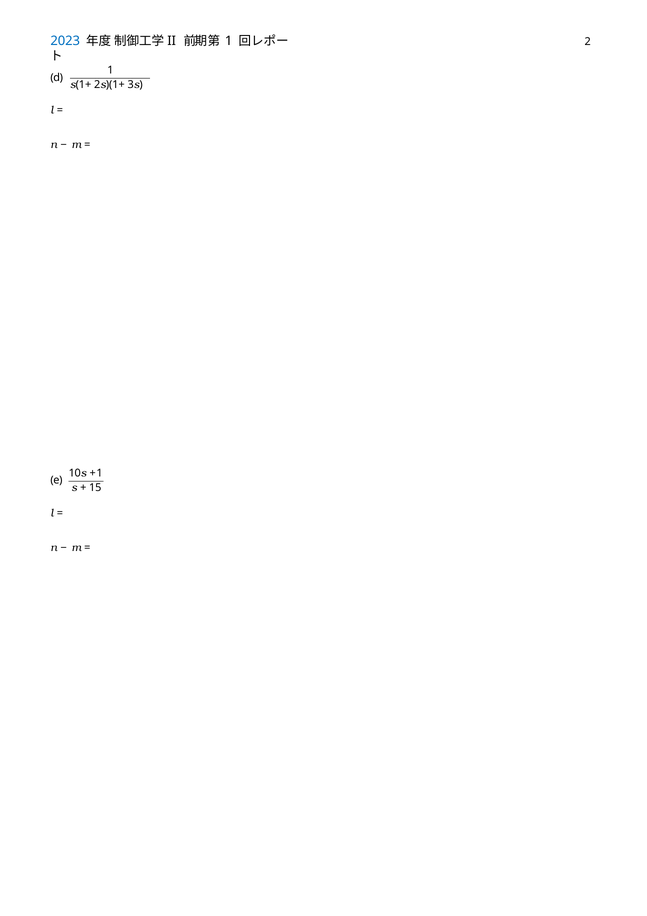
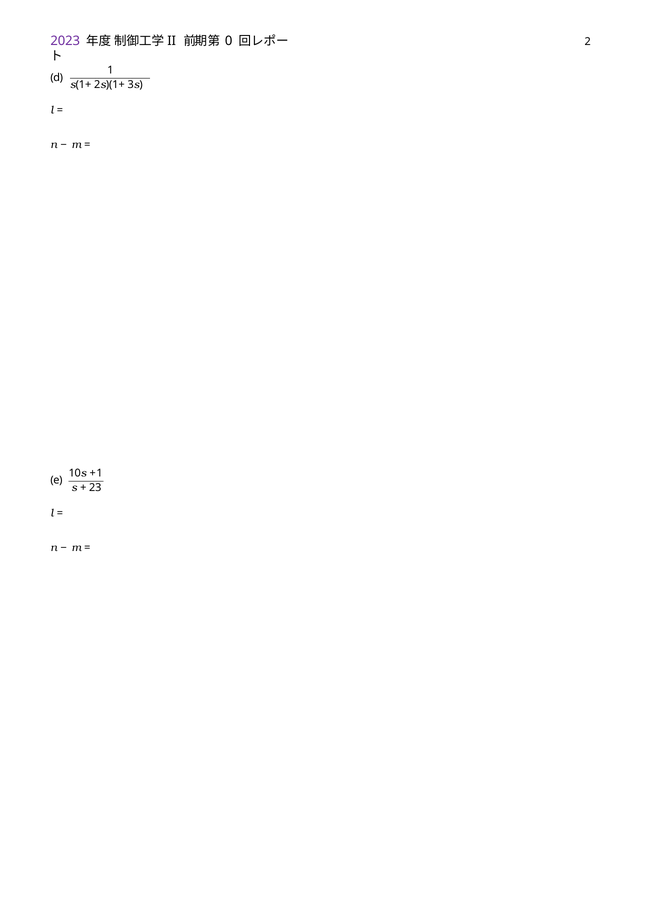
2023 colour: blue -> purple
1 at (229, 41): 1 -> 0
15: 15 -> 23
